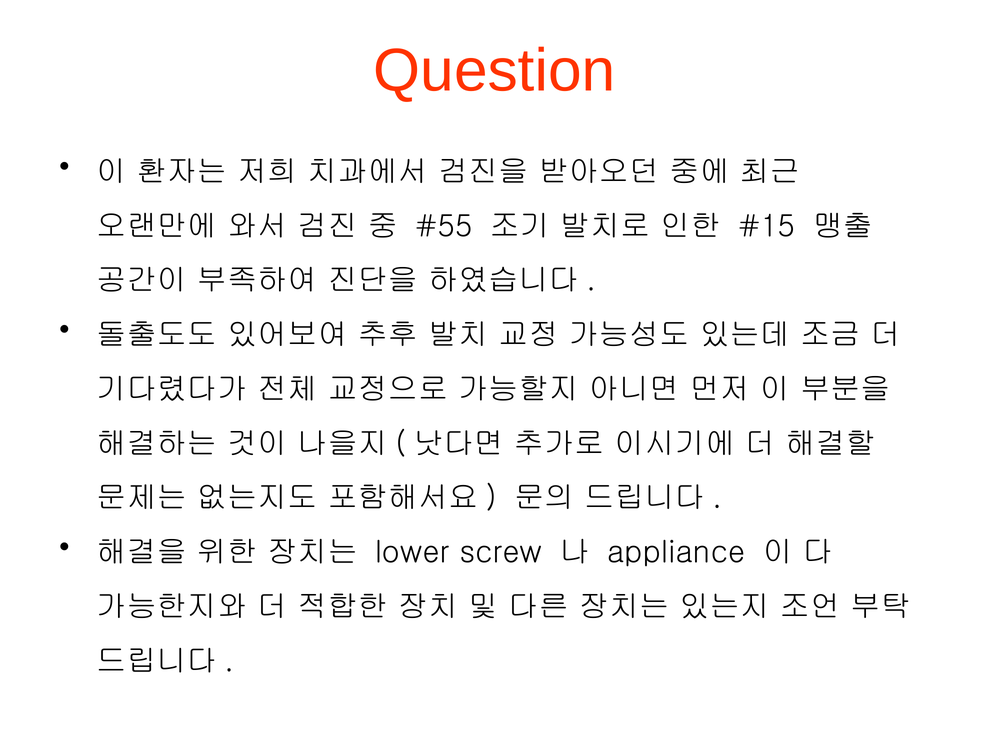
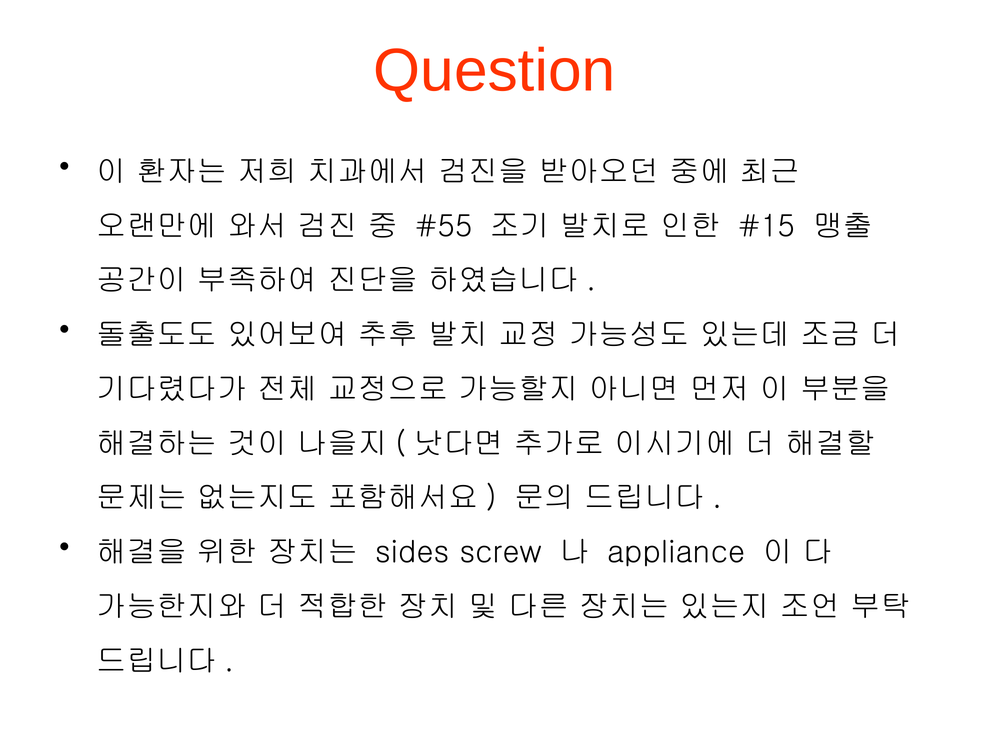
lower: lower -> sides
